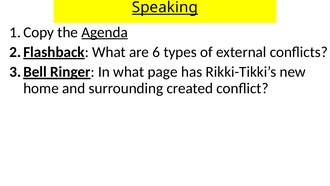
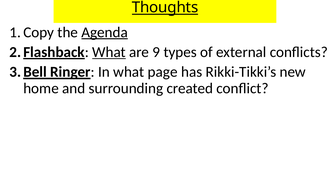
Speaking: Speaking -> Thoughts
What at (109, 52) underline: none -> present
6: 6 -> 9
